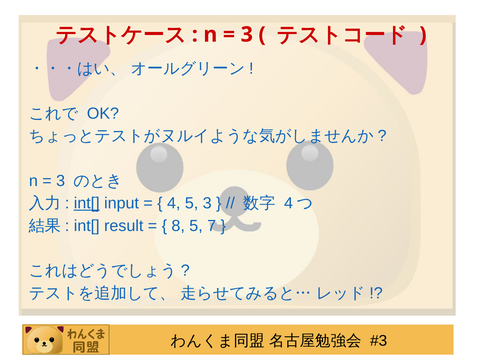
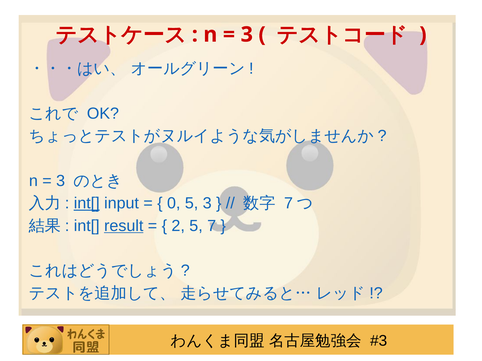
4 at (174, 204): 4 -> 0
4 at (289, 204): 4 -> 7
result underline: none -> present
8: 8 -> 2
